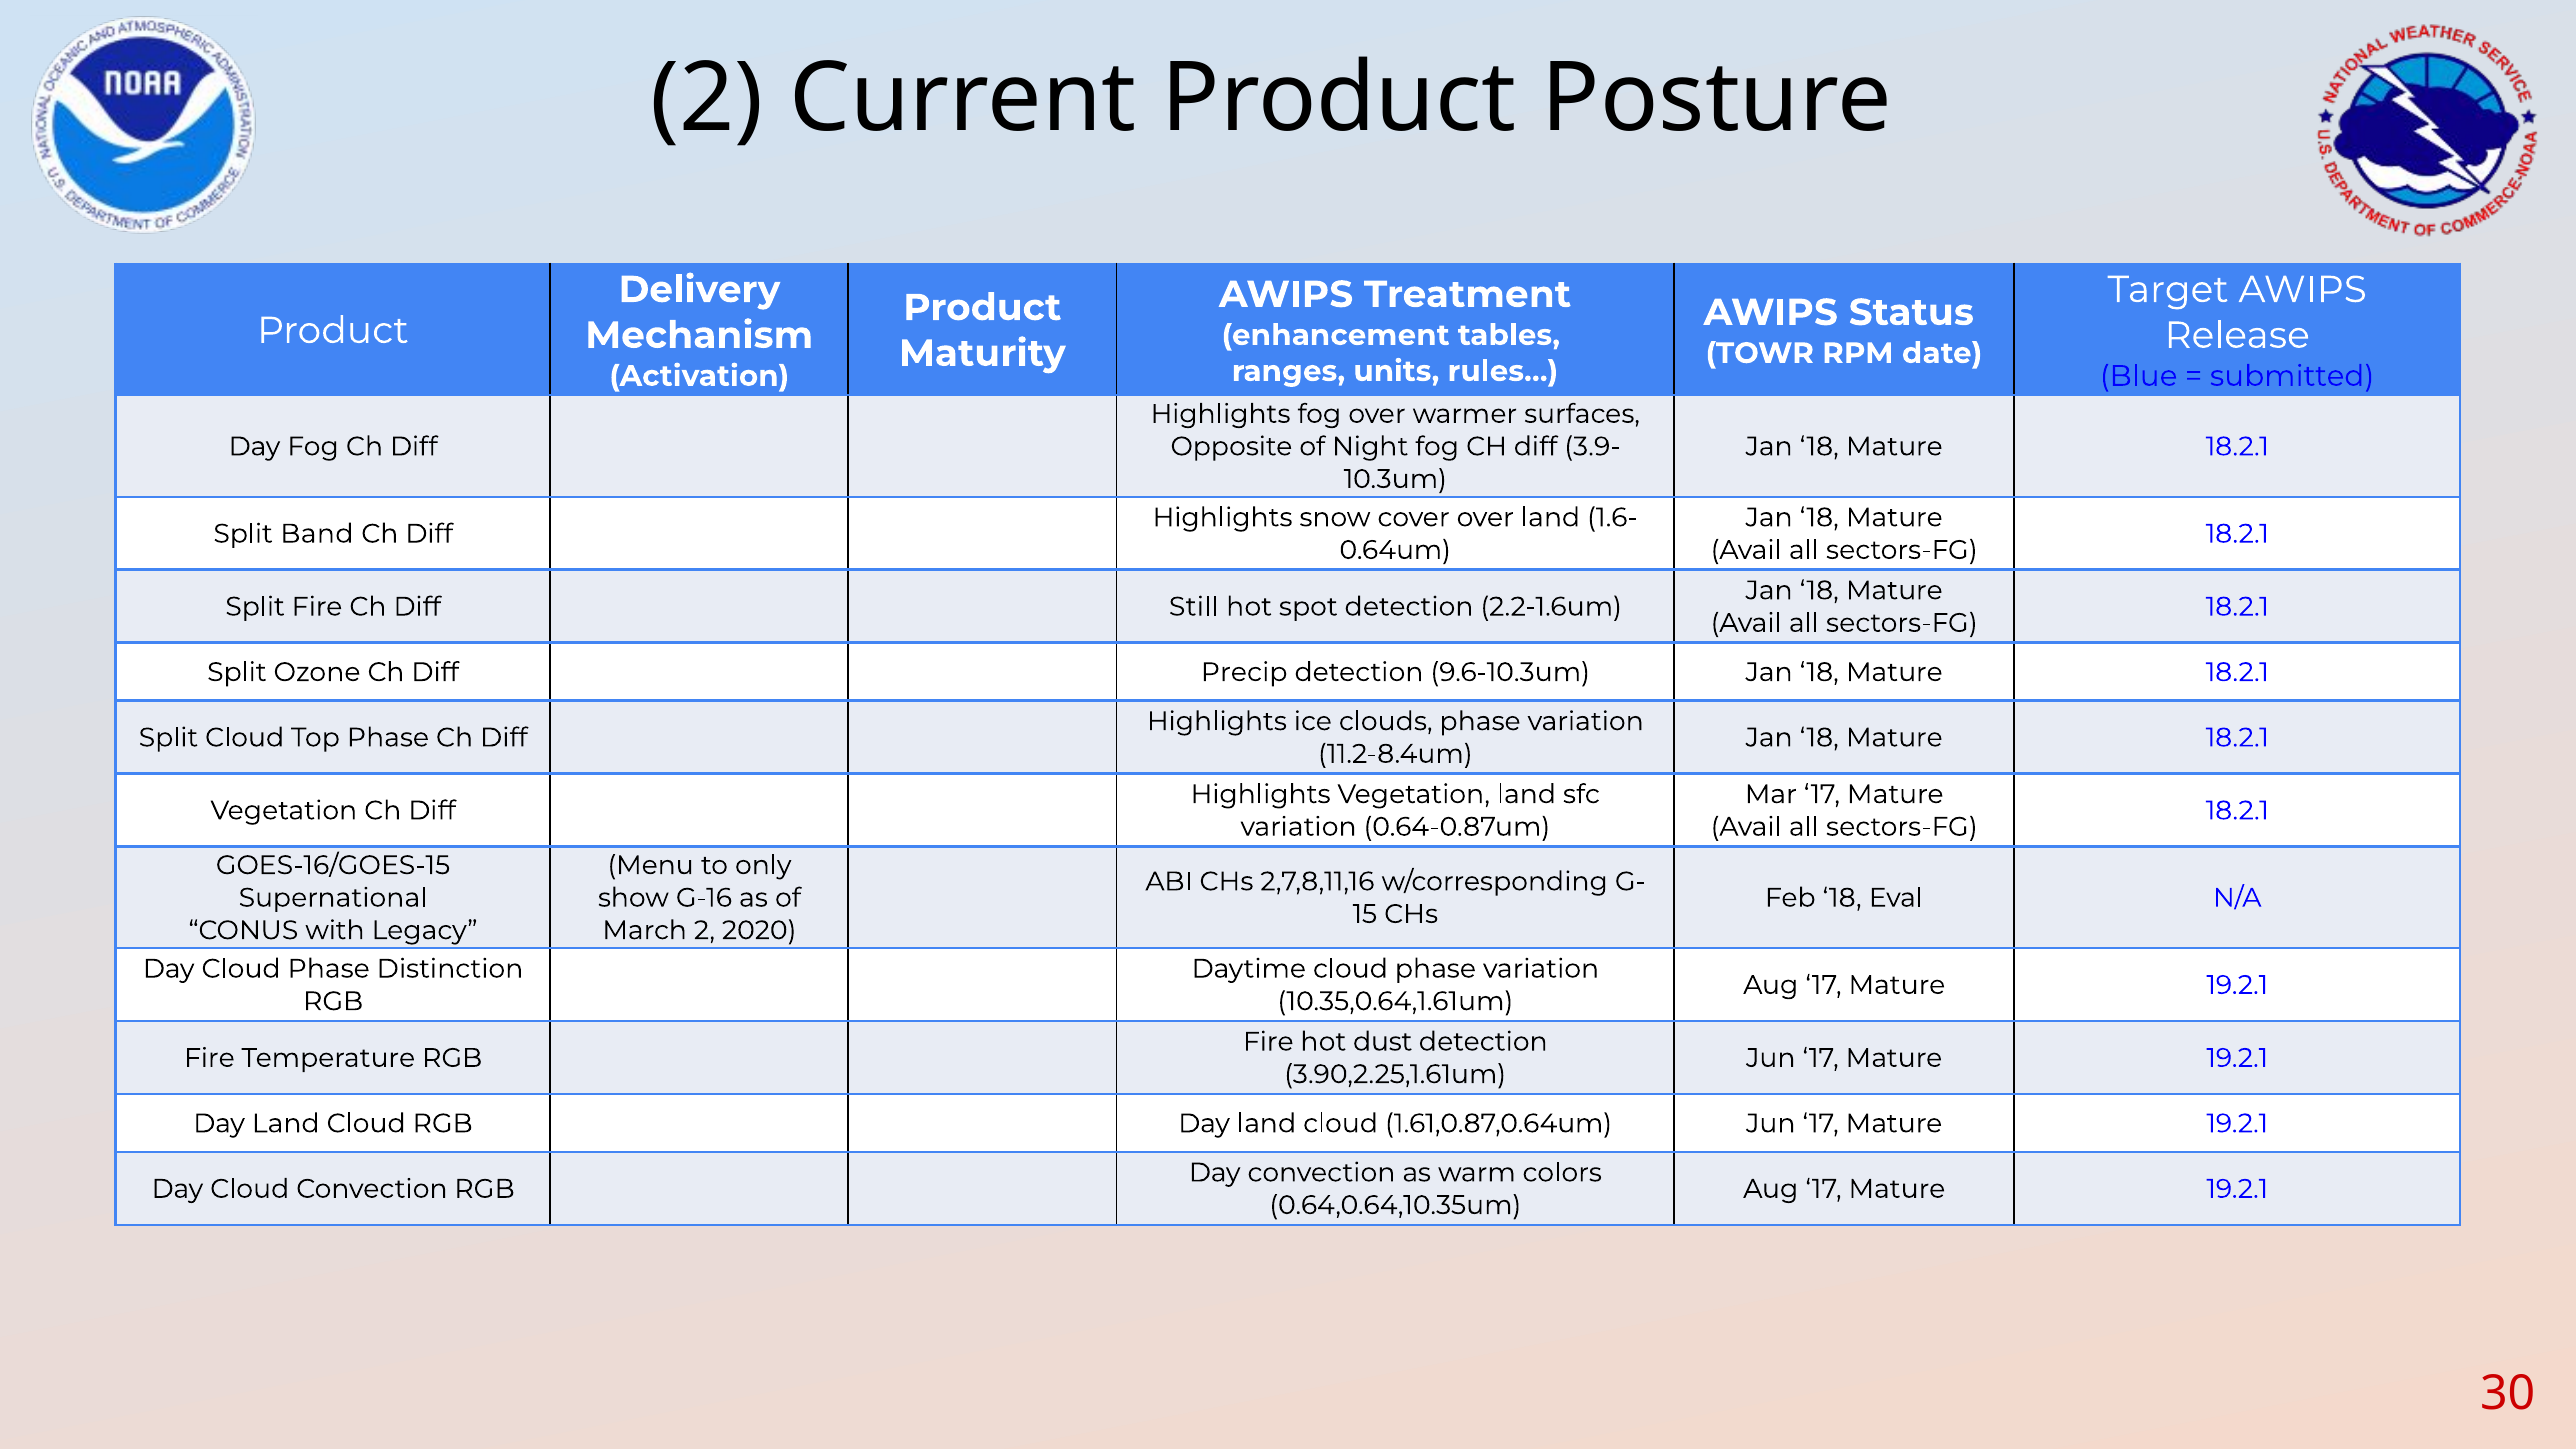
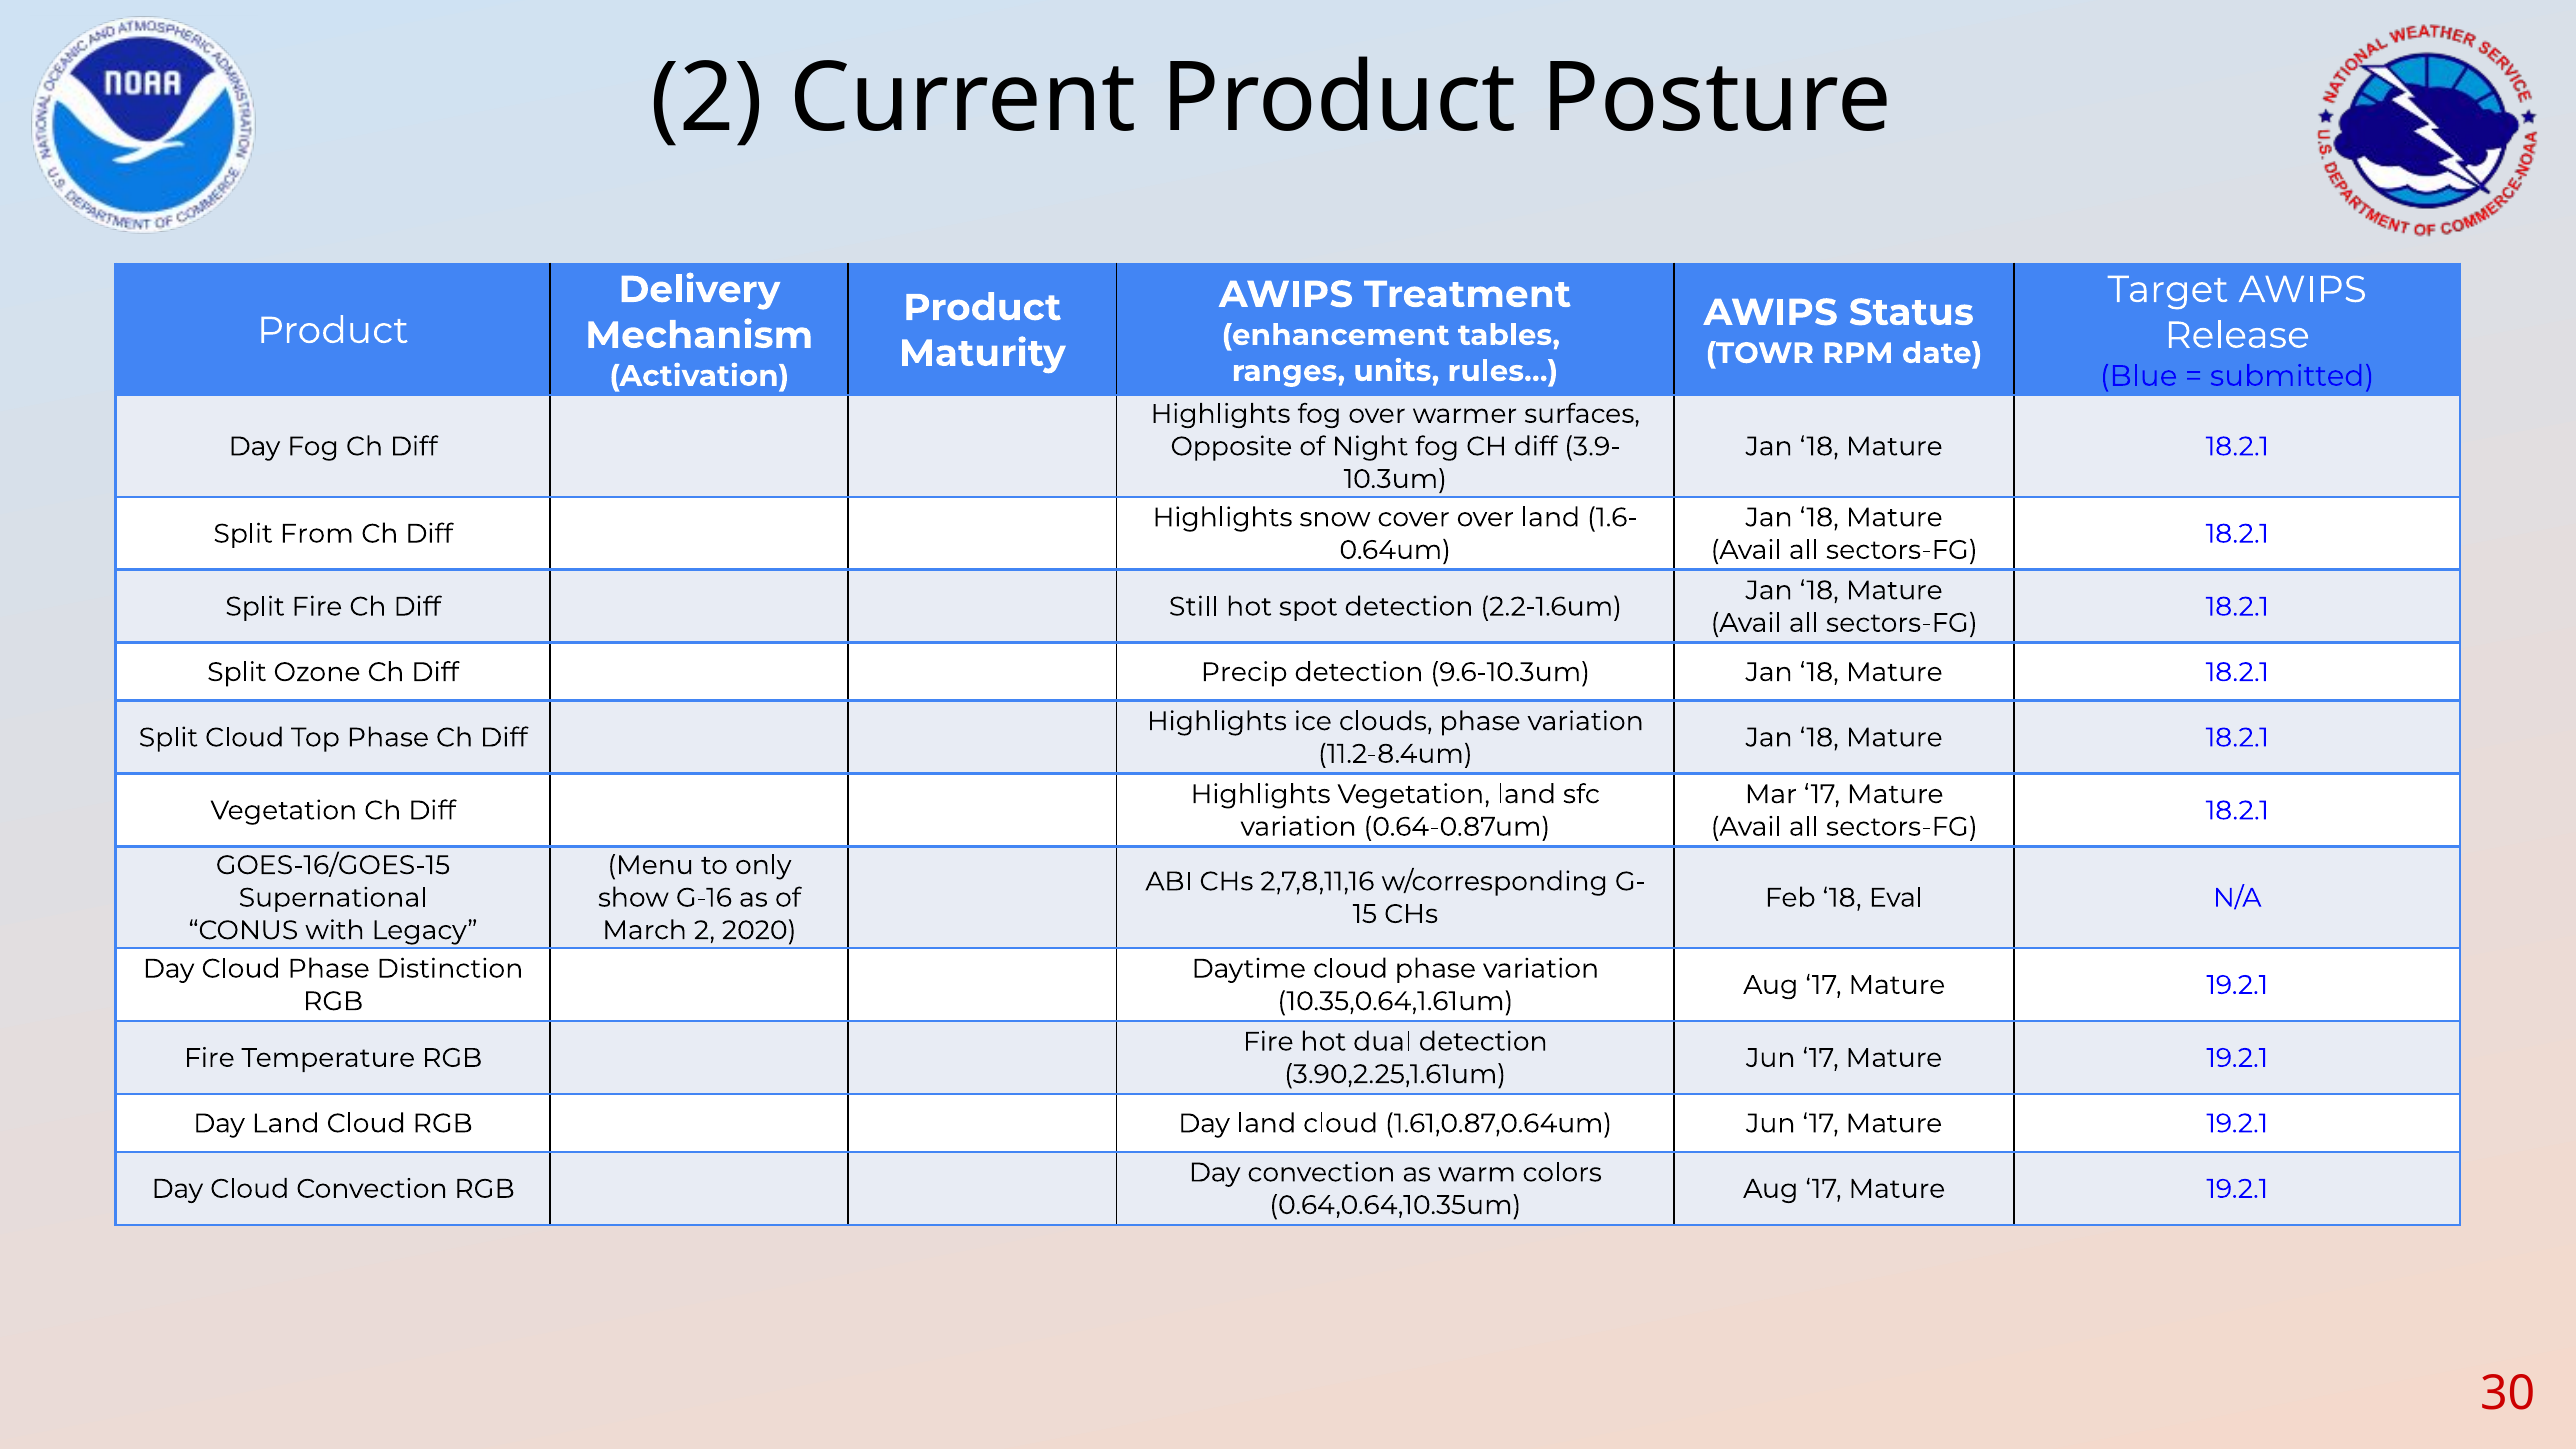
Band: Band -> From
dust: dust -> dual
